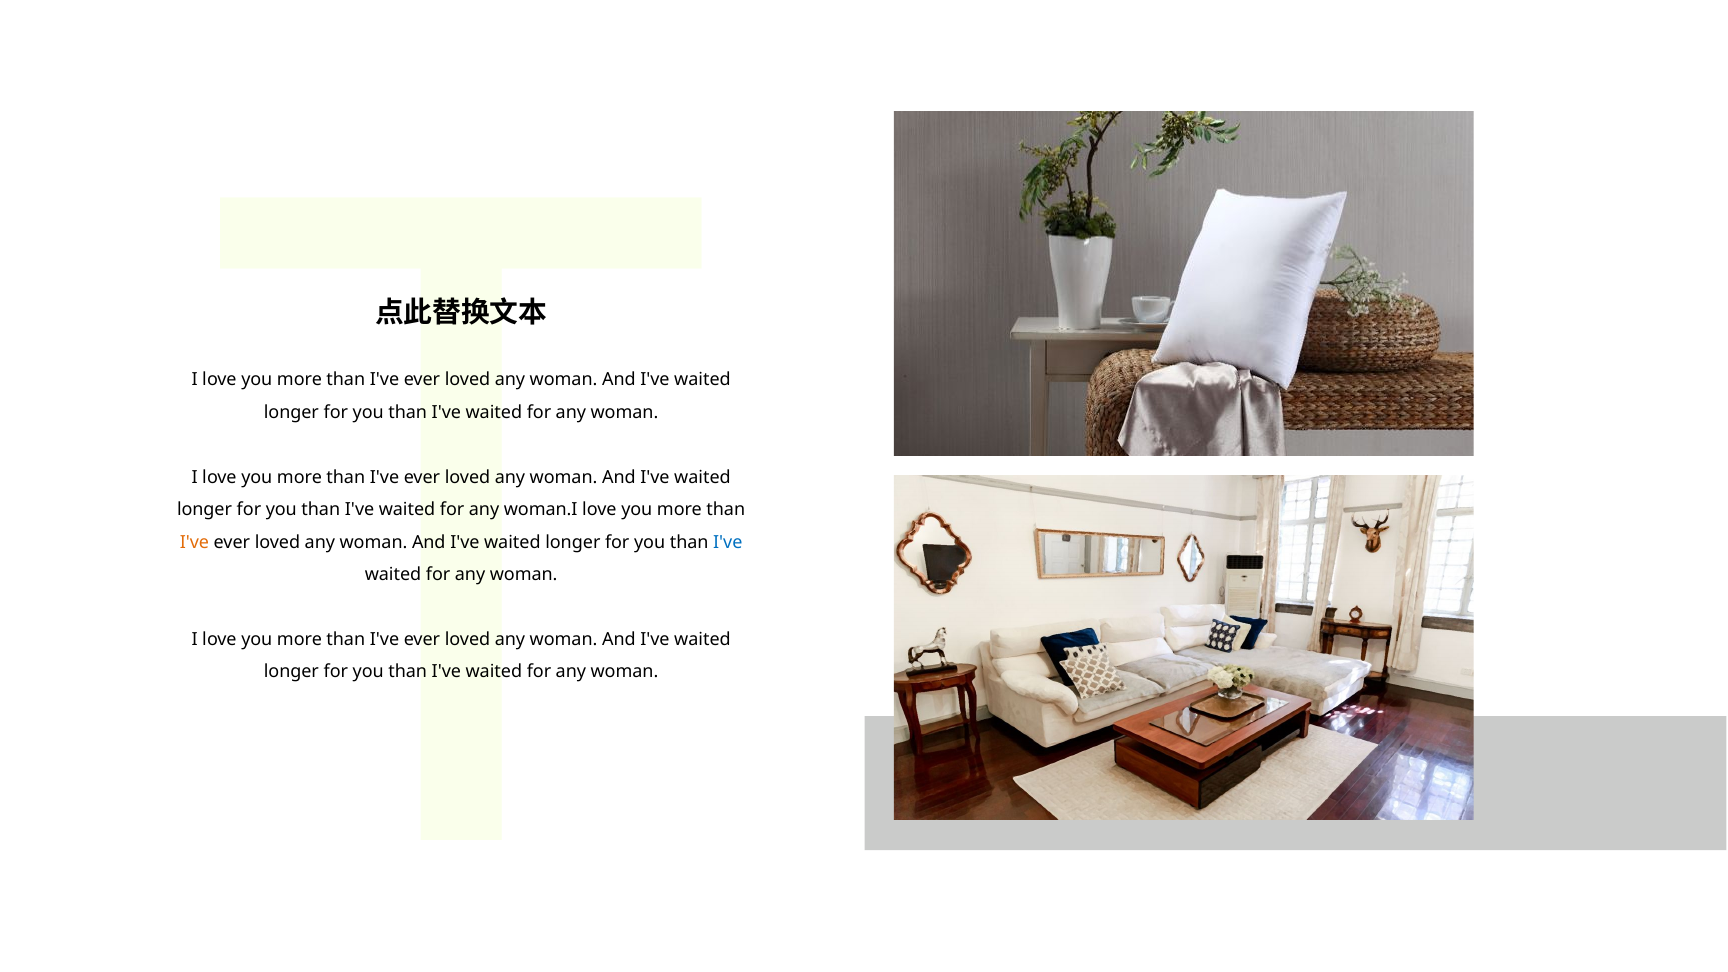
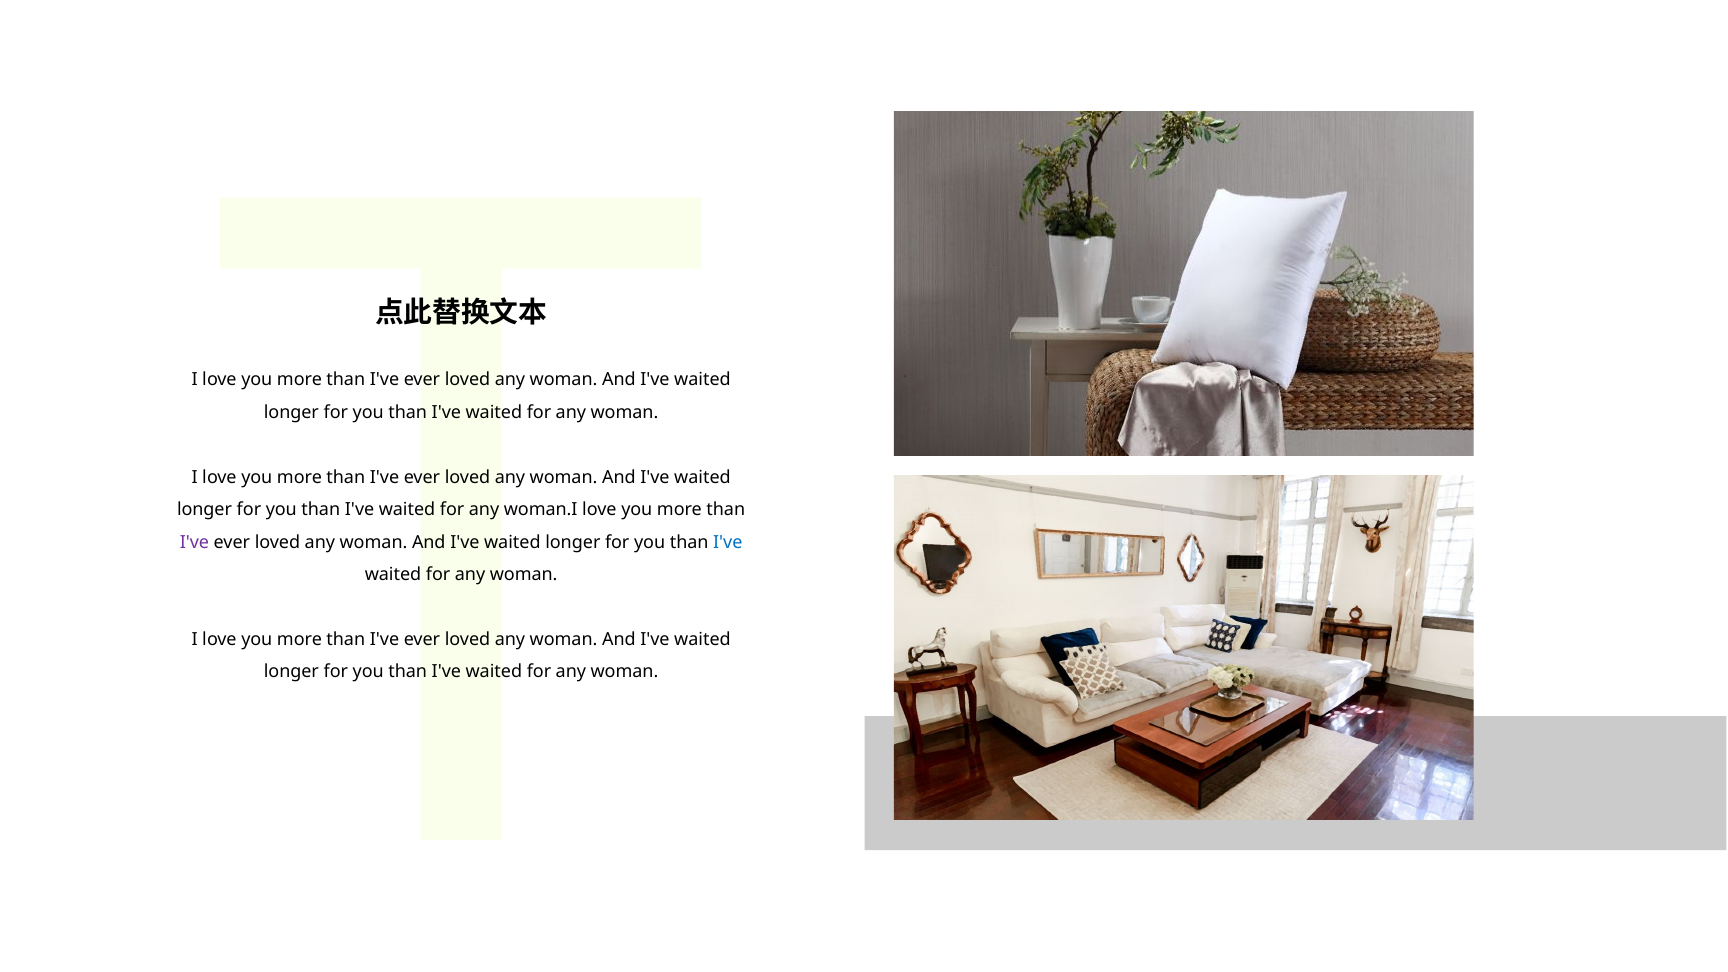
I've at (194, 542) colour: orange -> purple
